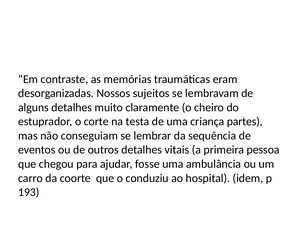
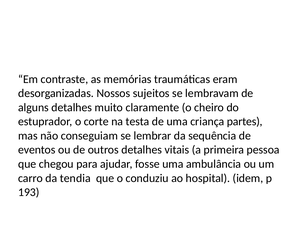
coorte: coorte -> tendia
